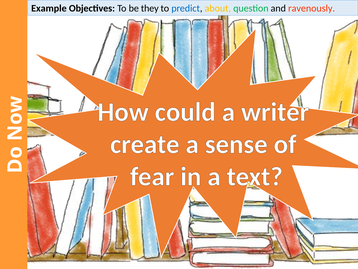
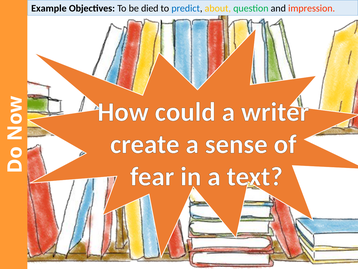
they: they -> died
ravenously: ravenously -> impression
